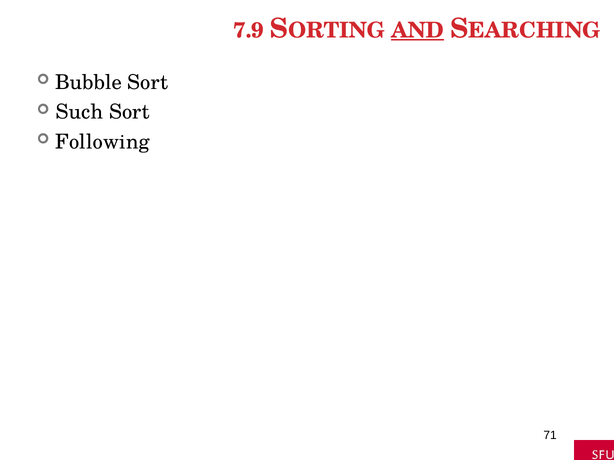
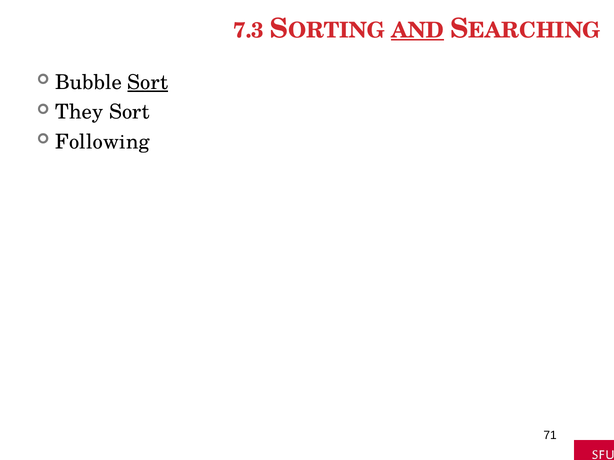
7.9: 7.9 -> 7.3
Sort at (148, 83) underline: none -> present
Such: Such -> They
